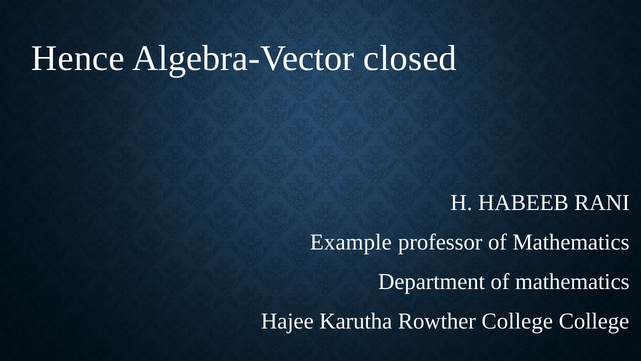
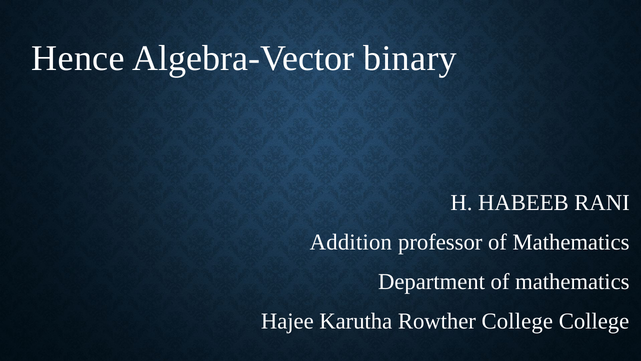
closed: closed -> binary
Example: Example -> Addition
